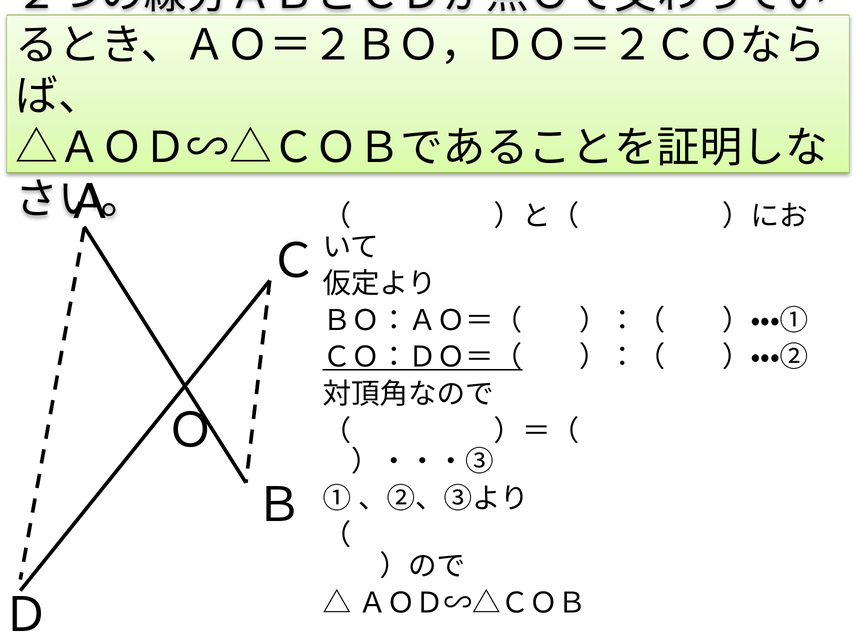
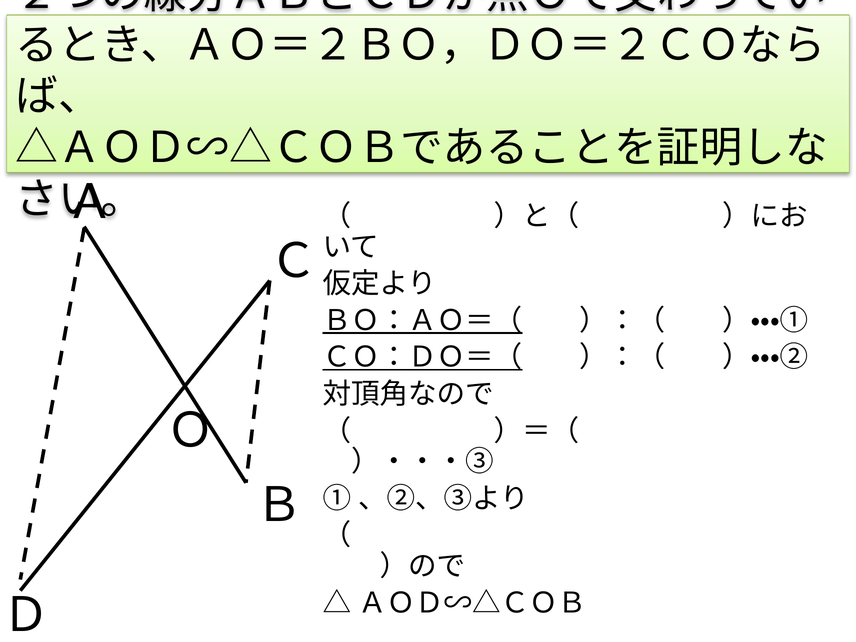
ＢＯ：ＡＯ＝（ underline: none -> present
